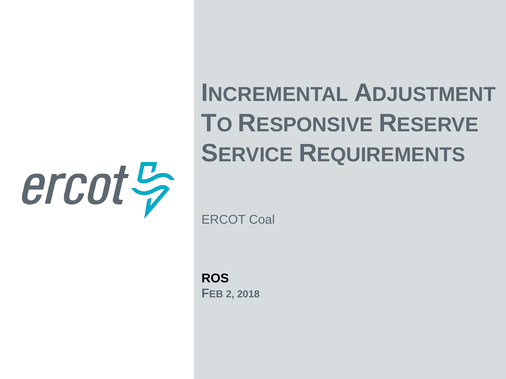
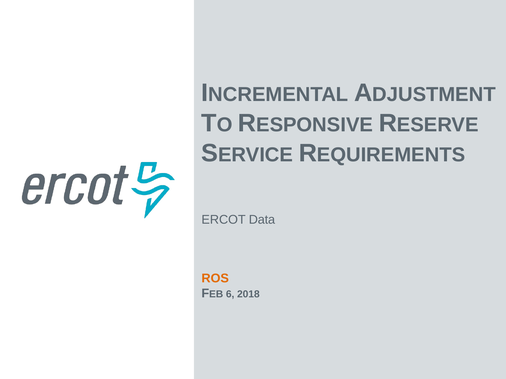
Coal: Coal -> Data
ROS colour: black -> orange
2: 2 -> 6
